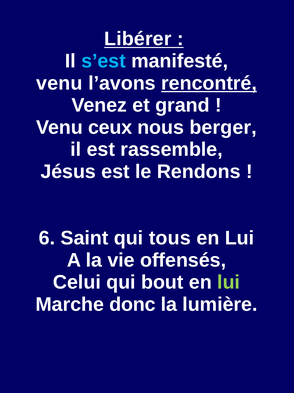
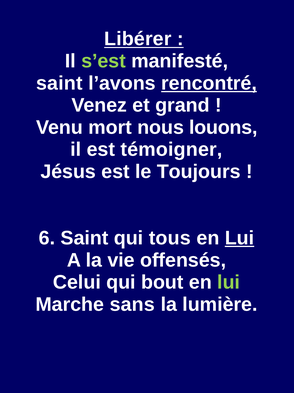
s’est colour: light blue -> light green
venu at (59, 83): venu -> saint
ceux: ceux -> mort
berger: berger -> louons
rassemble: rassemble -> témoigner
Rendons: Rendons -> Toujours
Lui at (239, 237) underline: none -> present
donc: donc -> sans
